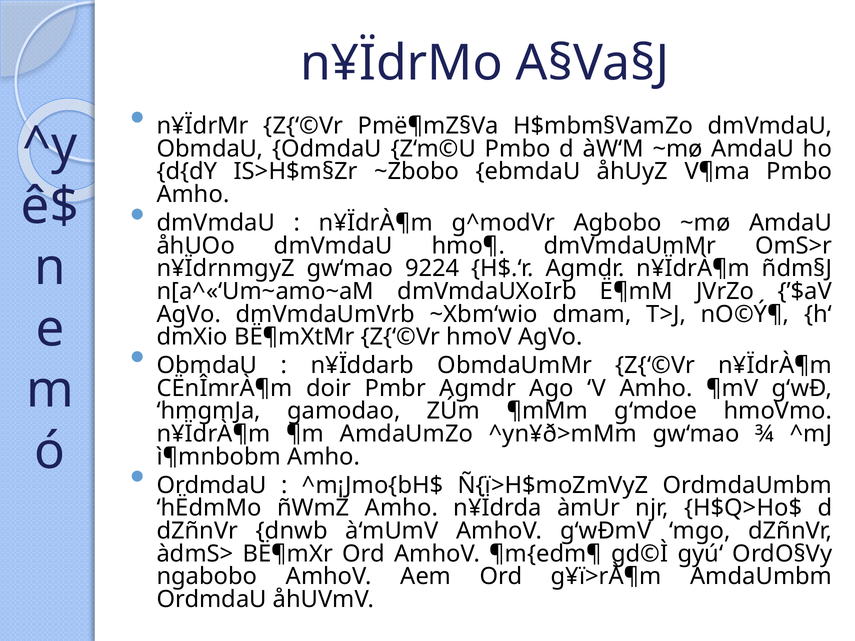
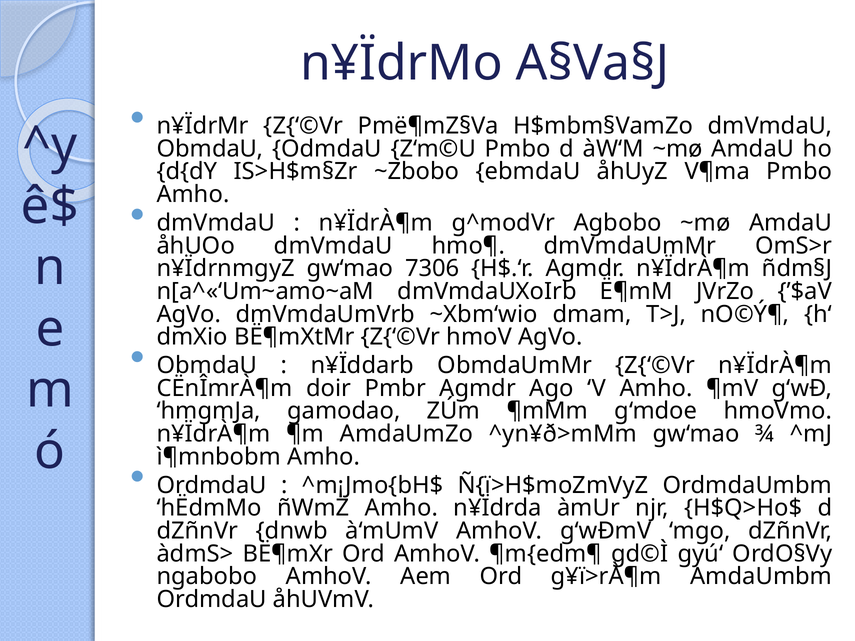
9224: 9224 -> 7306
